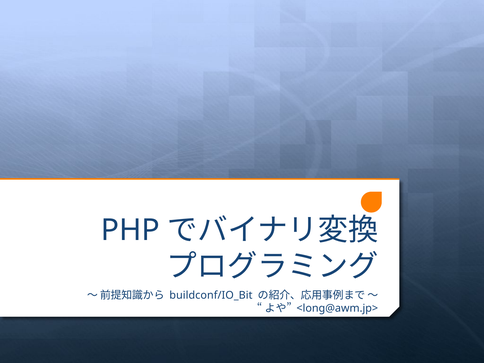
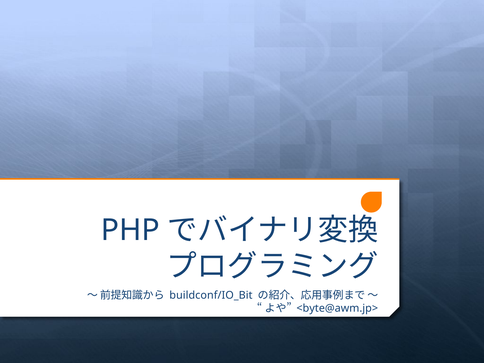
<long@awm.jp>: <long@awm.jp> -> <byte@awm.jp>
